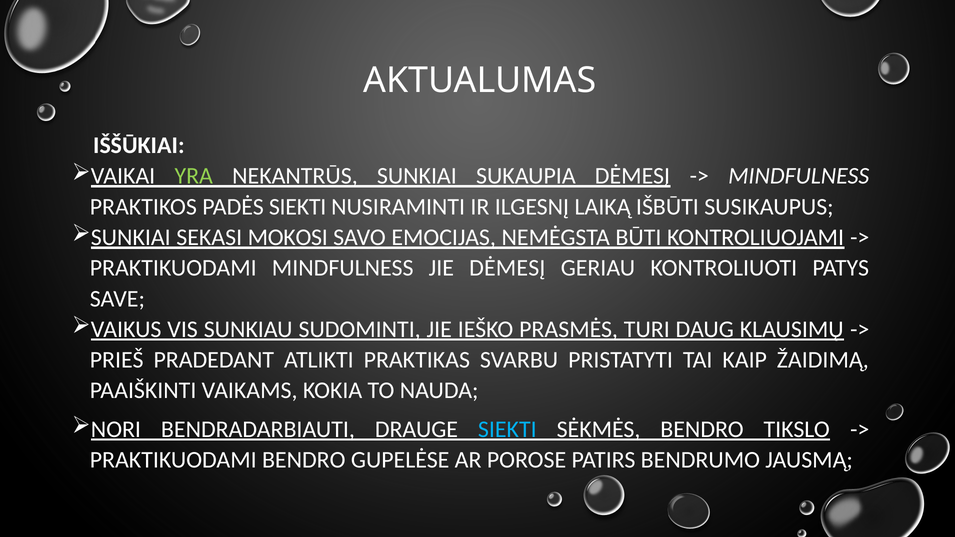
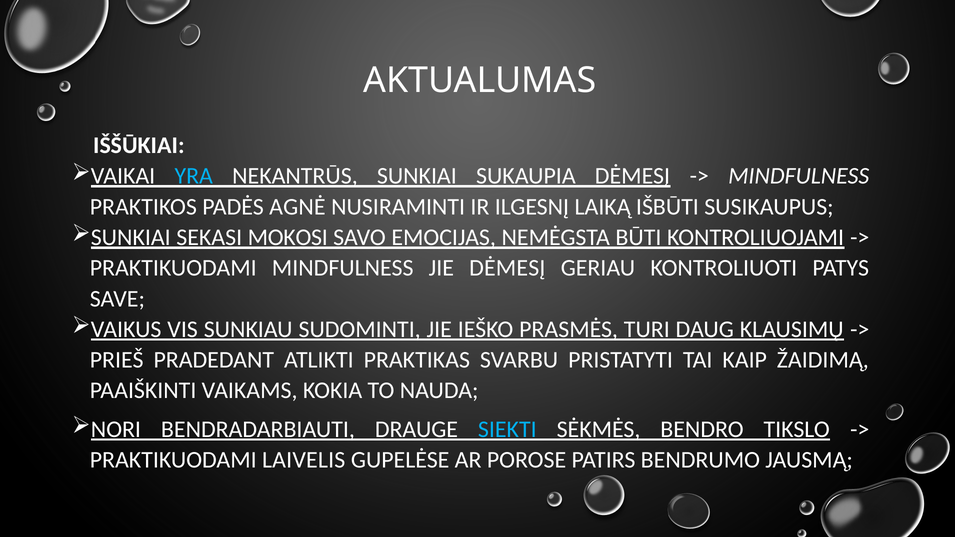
YRA colour: light green -> light blue
PADĖS SIEKTI: SIEKTI -> AGNĖ
PRAKTIKUODAMI BENDRO: BENDRO -> LAIVELIS
